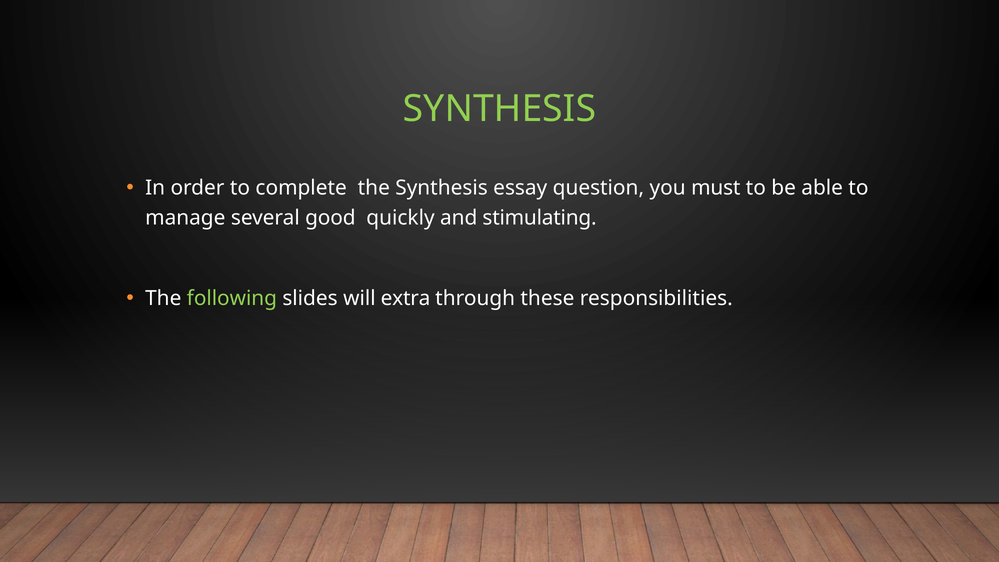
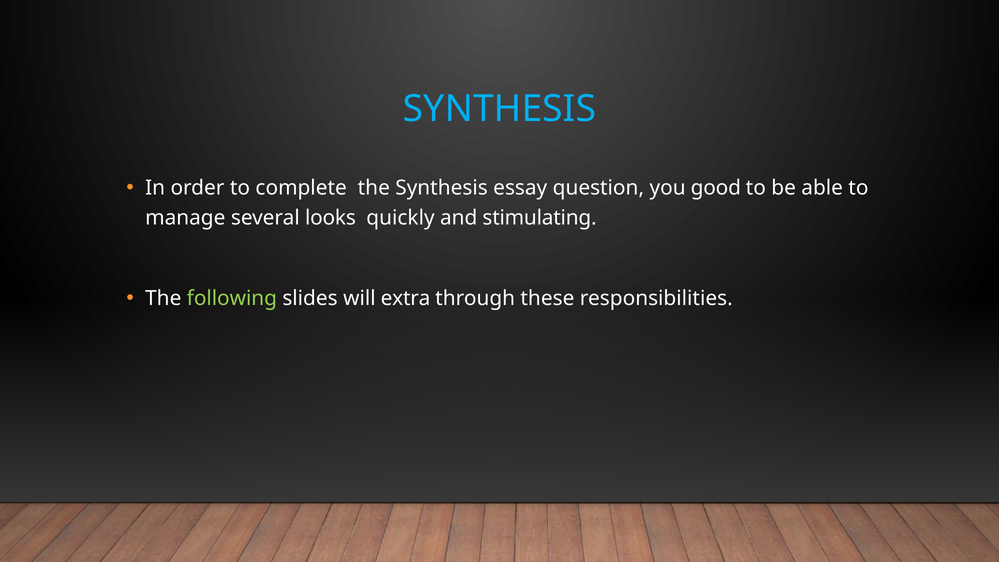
SYNTHESIS at (500, 109) colour: light green -> light blue
must: must -> good
good: good -> looks
